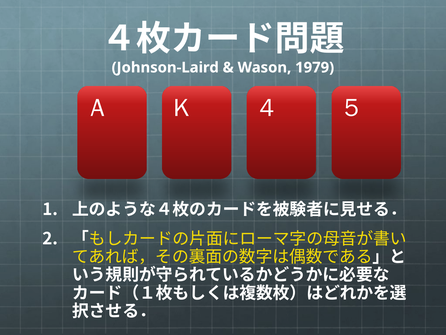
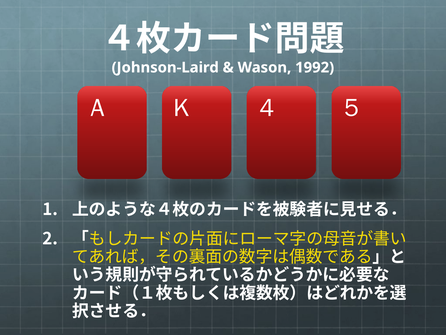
1979: 1979 -> 1992
